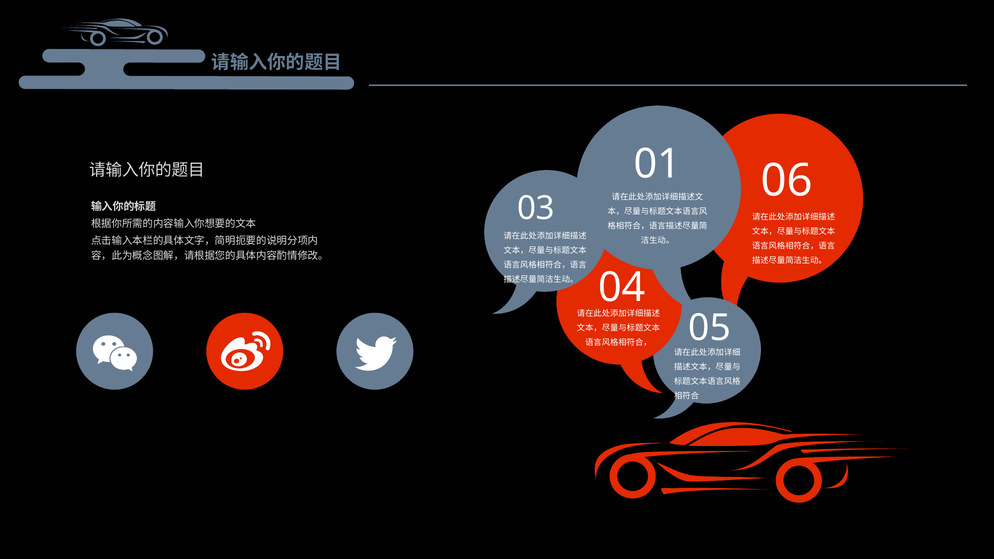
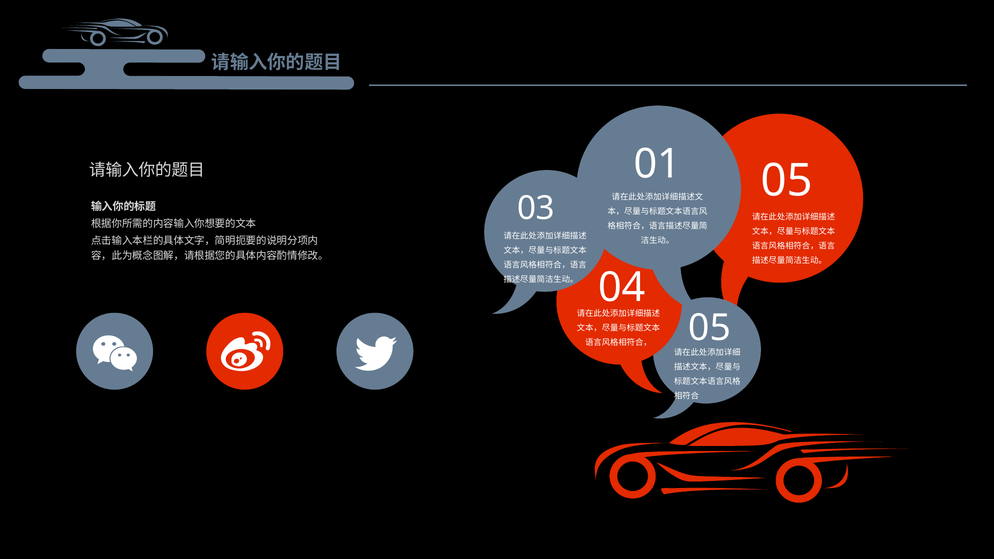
06 at (787, 181): 06 -> 05
